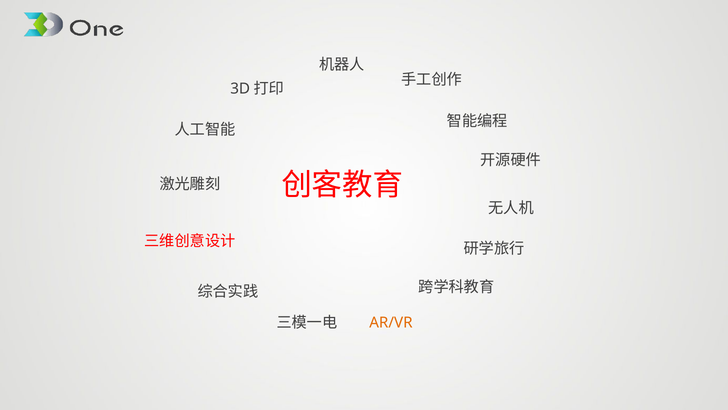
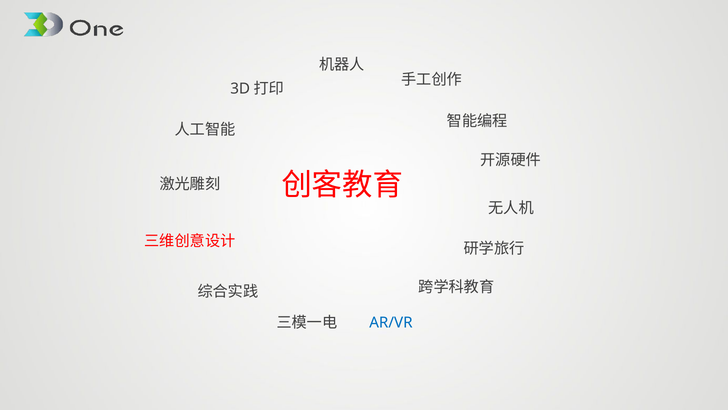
AR/VR colour: orange -> blue
